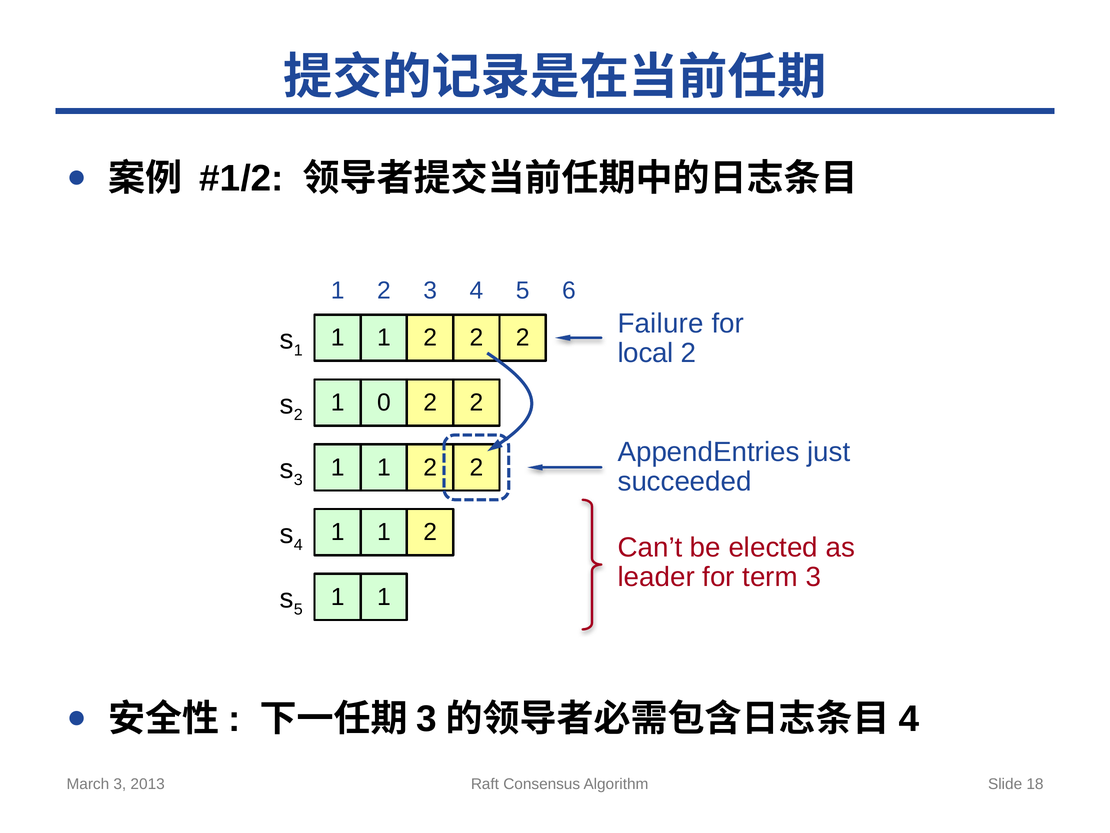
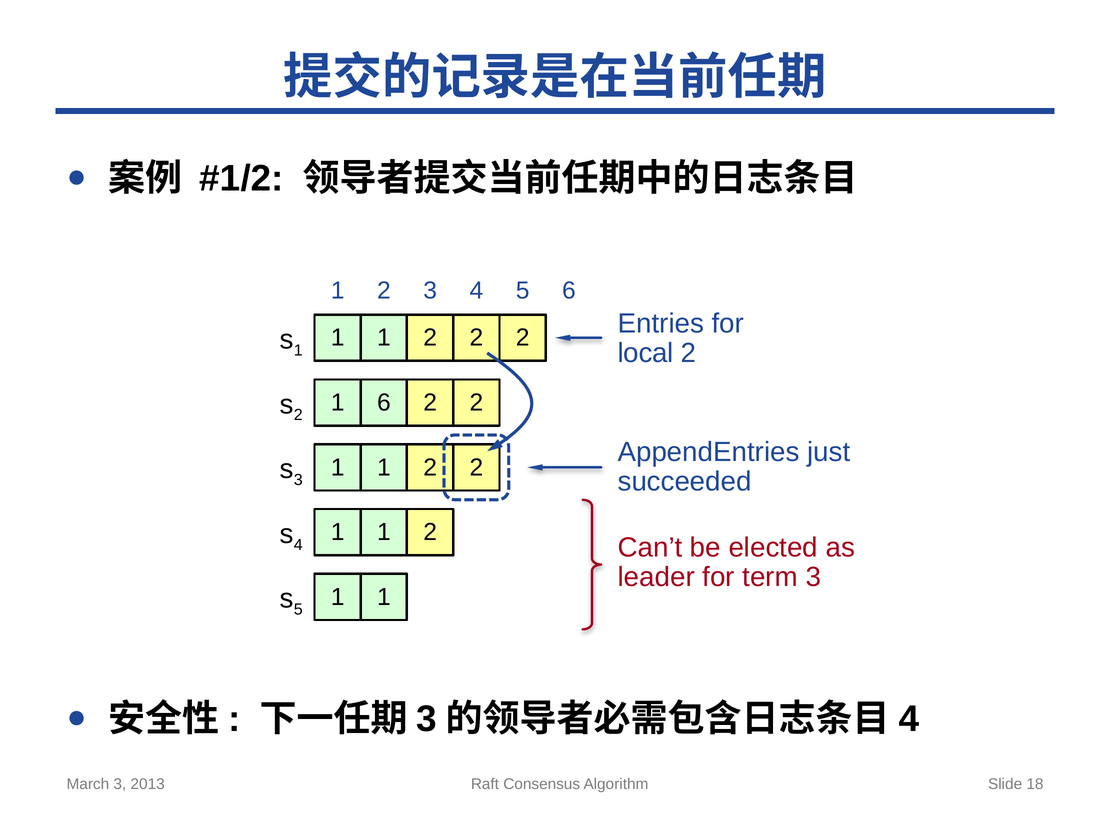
Failure: Failure -> Entries
1 0: 0 -> 6
